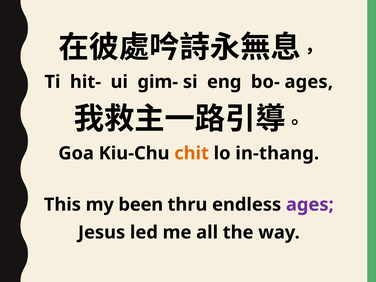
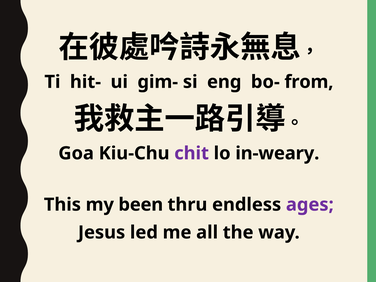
bo- ages: ages -> from
chit colour: orange -> purple
in-thang: in-thang -> in-weary
